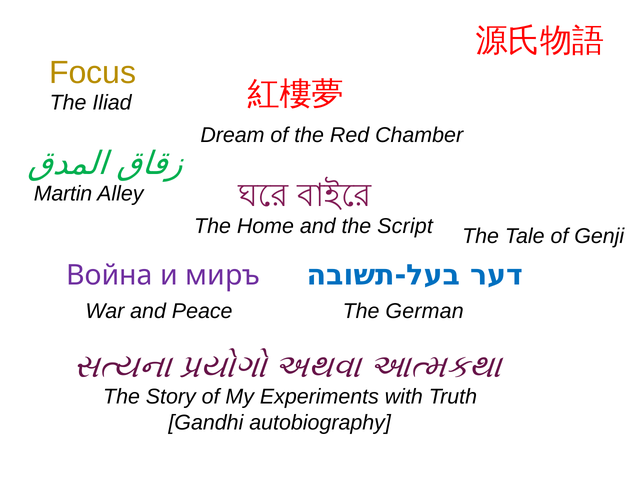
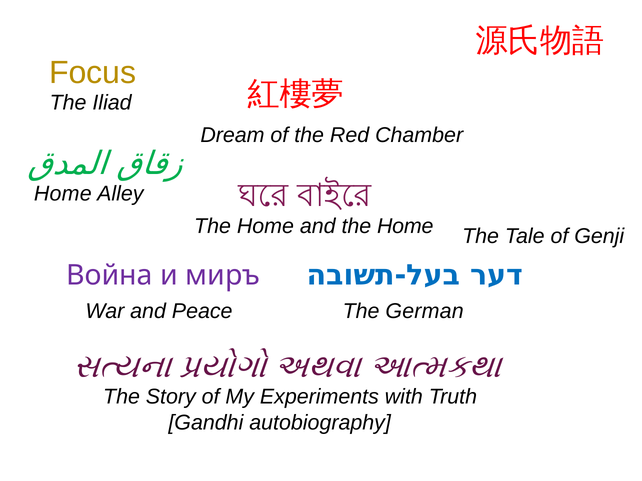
Martin at (63, 194): Martin -> Home
and the Script: Script -> Home
